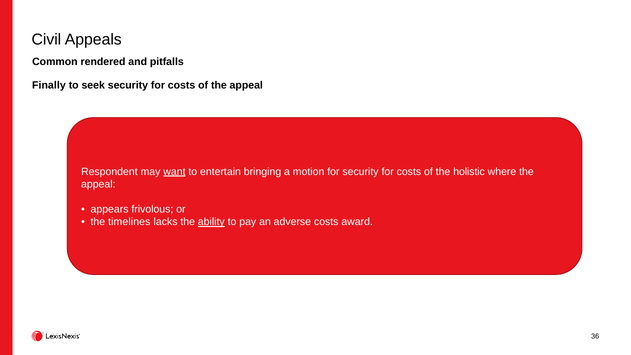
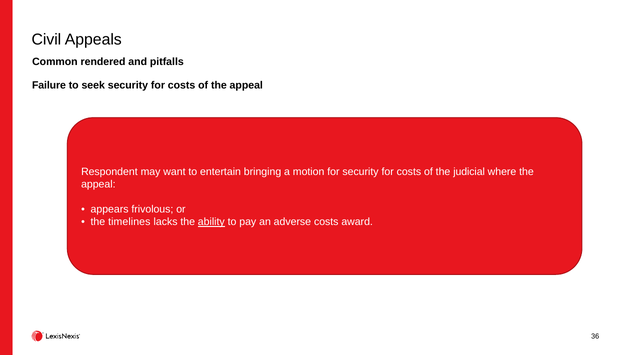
Finally: Finally -> Failure
want underline: present -> none
holistic: holistic -> judicial
